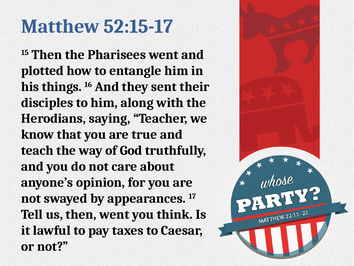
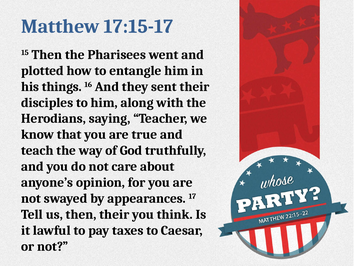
52:15-17: 52:15-17 -> 17:15-17
then went: went -> their
